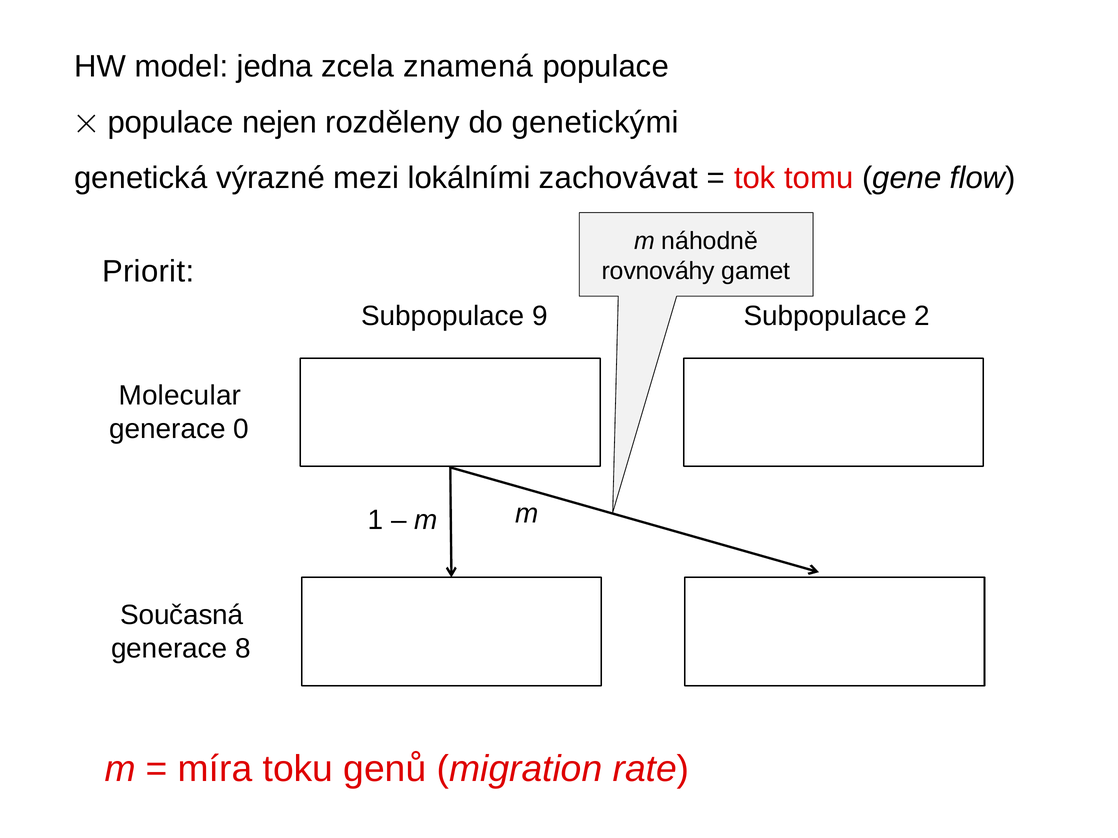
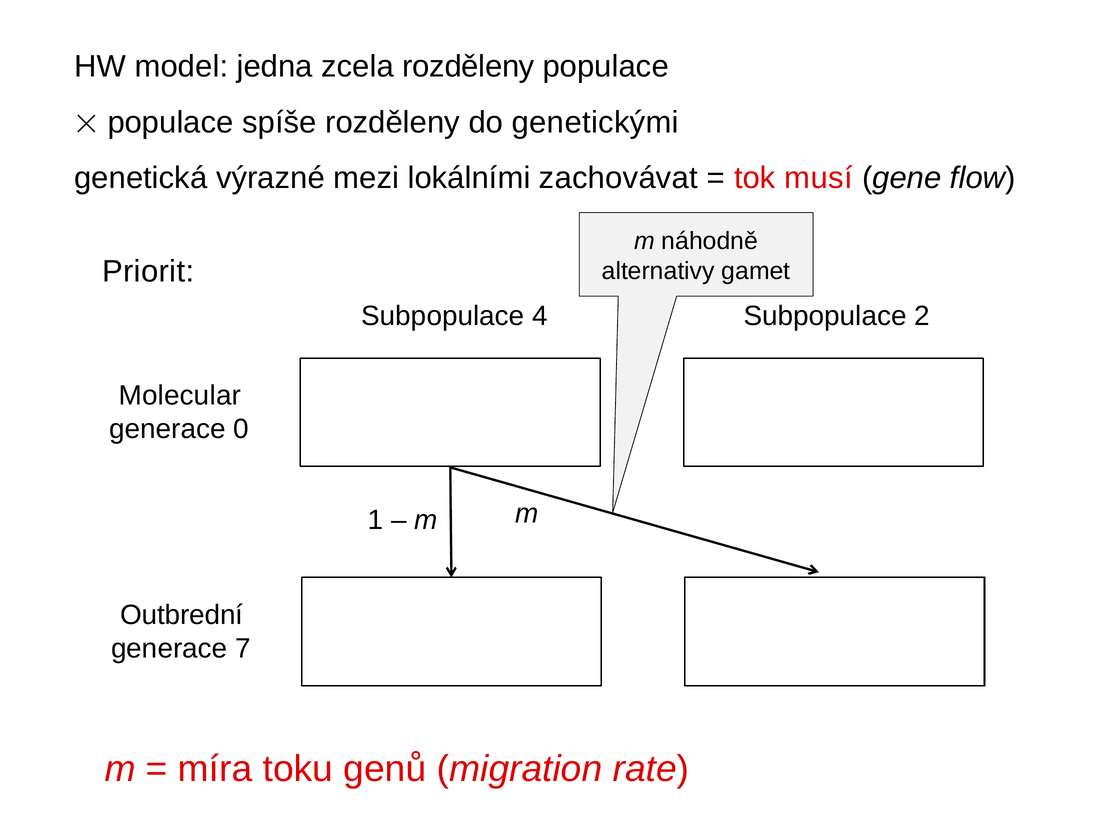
zcela znamená: znamená -> rozděleny
nejen: nejen -> spíše
tomu: tomu -> musí
rovnováhy: rovnováhy -> alternativy
9: 9 -> 4
Současná: Současná -> Outbrední
8: 8 -> 7
